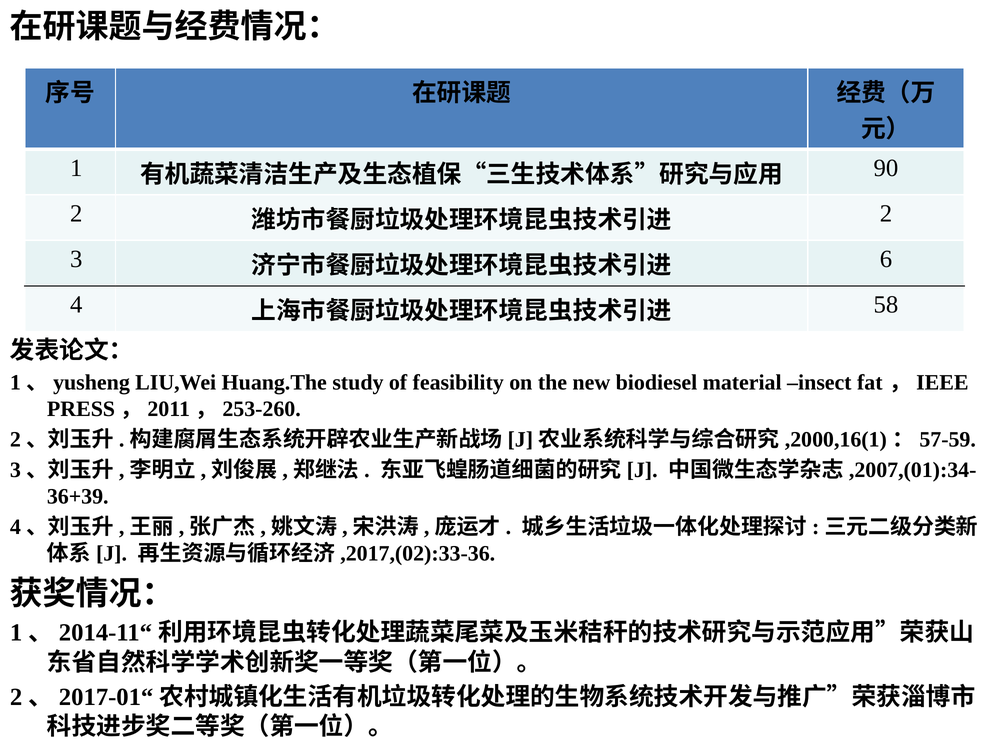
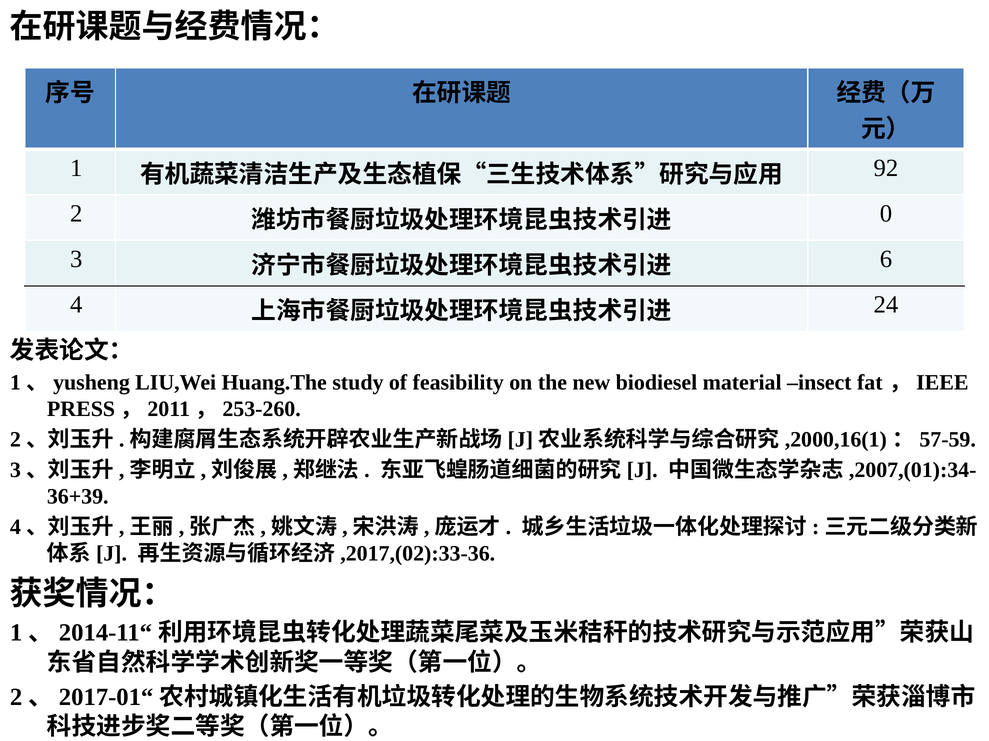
90: 90 -> 92
2 at (886, 214): 2 -> 0
58: 58 -> 24
